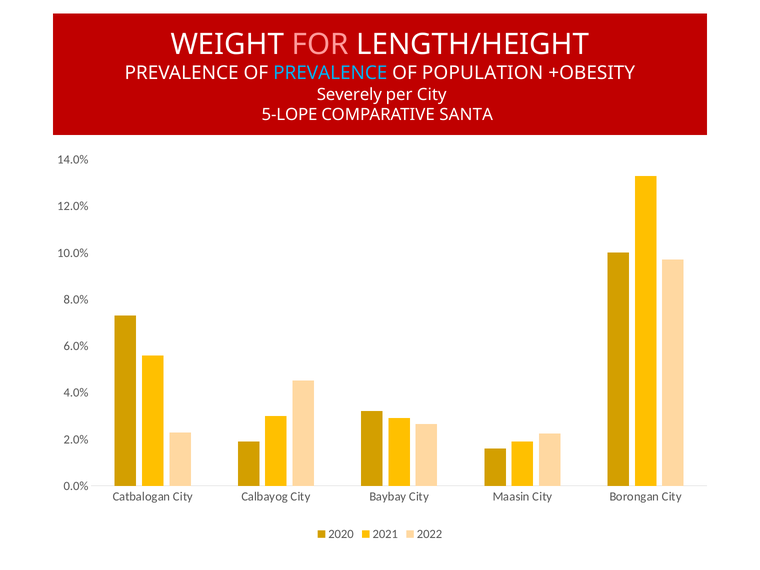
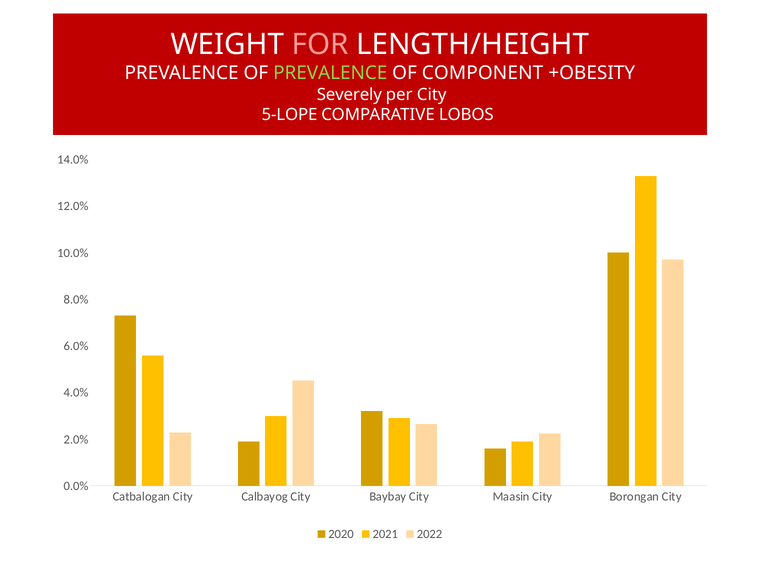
PREVALENCE at (330, 73) colour: light blue -> light green
POPULATION: POPULATION -> COMPONENT
SANTA: SANTA -> LOBOS
